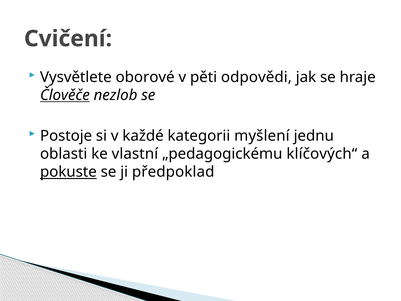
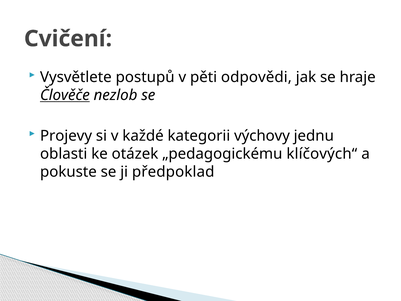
oborové: oborové -> postupů
Postoje: Postoje -> Projevy
myšlení: myšlení -> výchovy
vlastní: vlastní -> otázek
pokuste underline: present -> none
